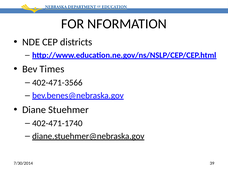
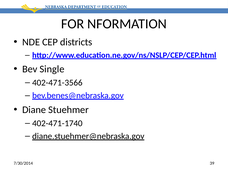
Times: Times -> Single
